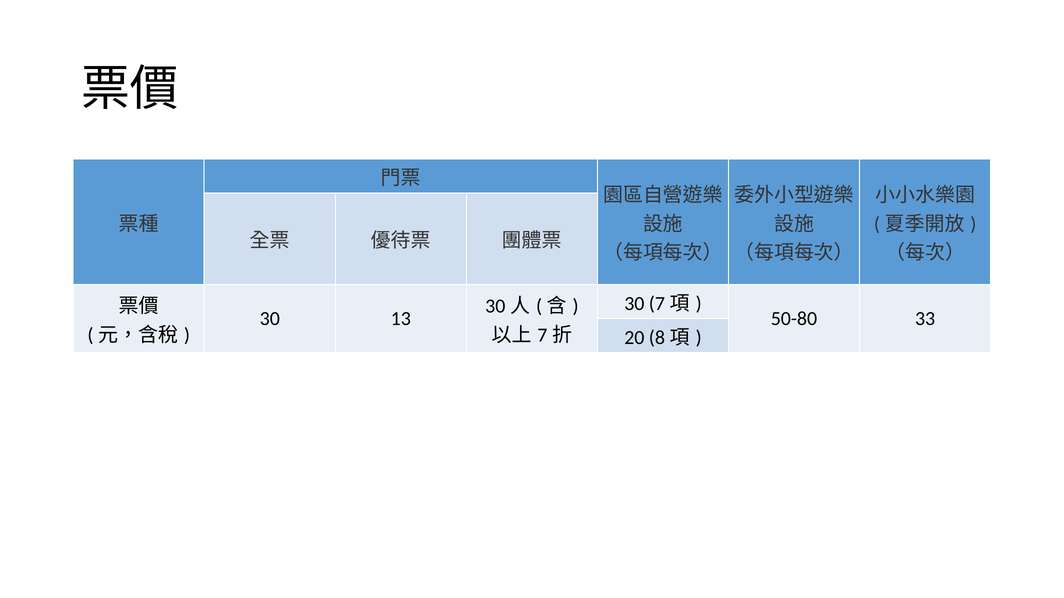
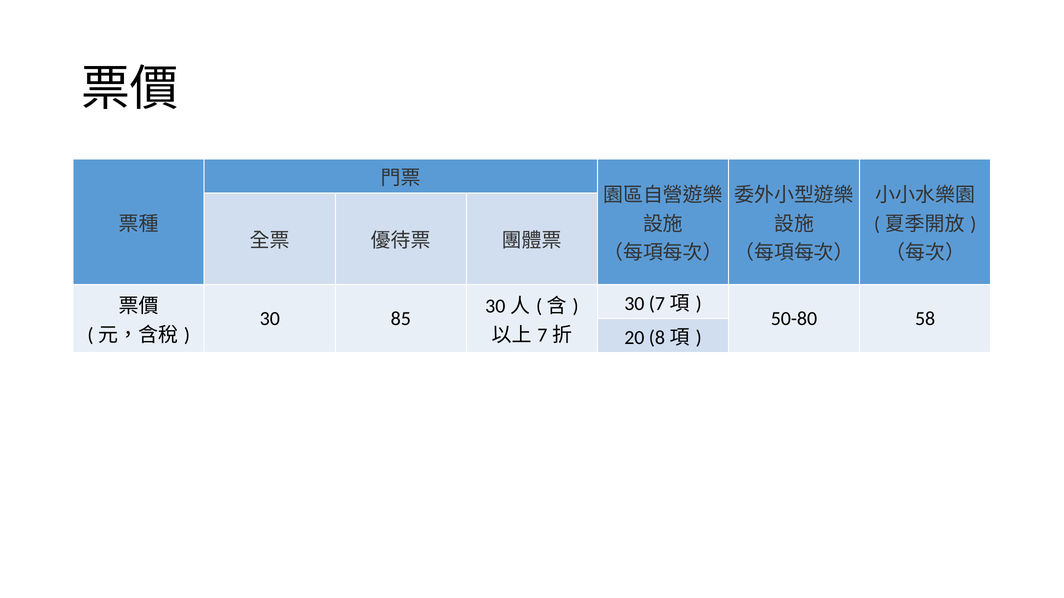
13: 13 -> 85
33: 33 -> 58
